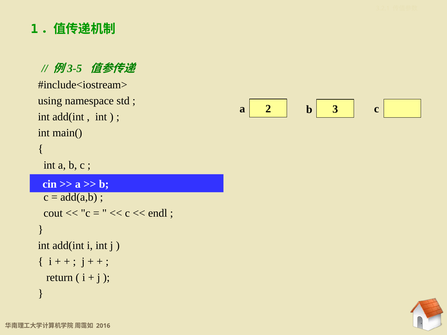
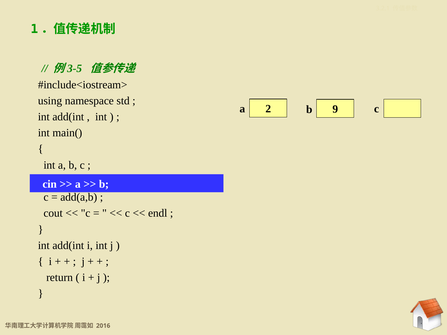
3: 3 -> 9
